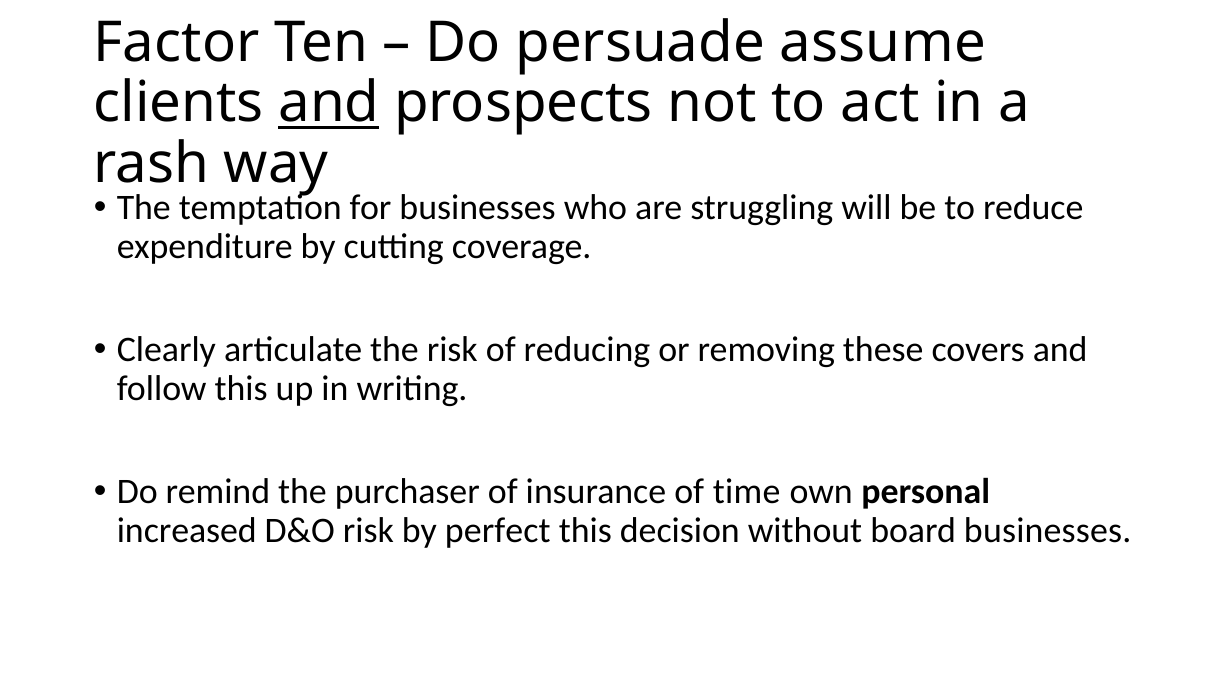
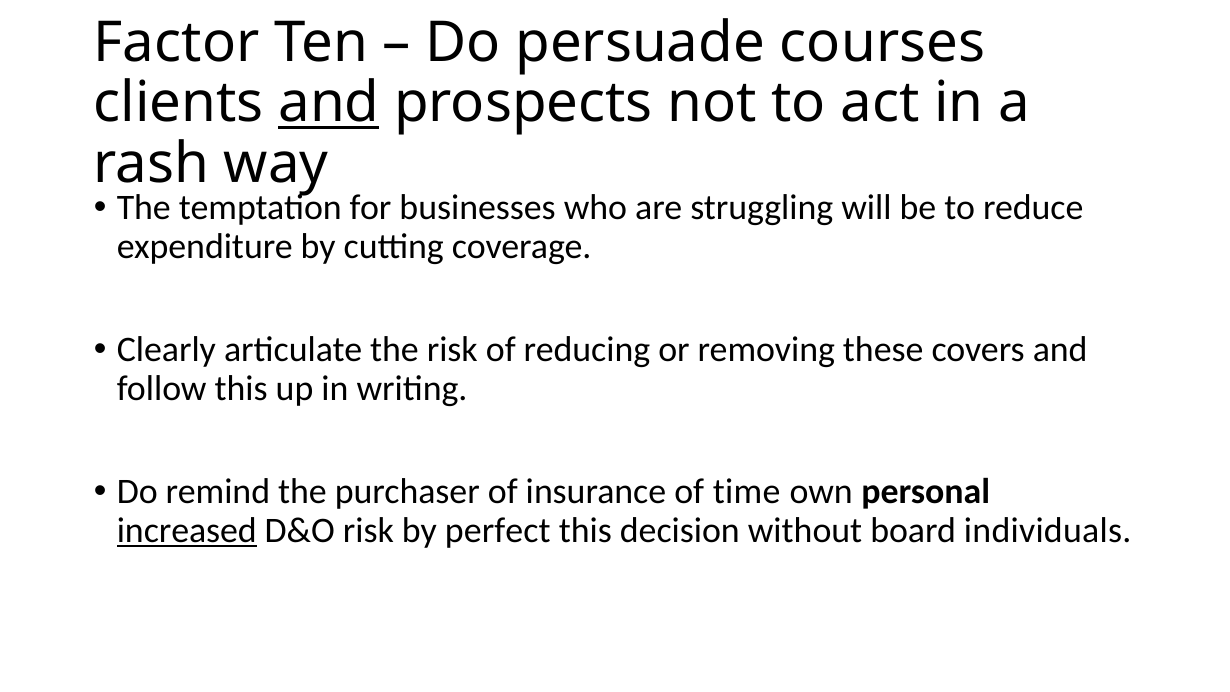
assume: assume -> courses
increased underline: none -> present
board businesses: businesses -> individuals
